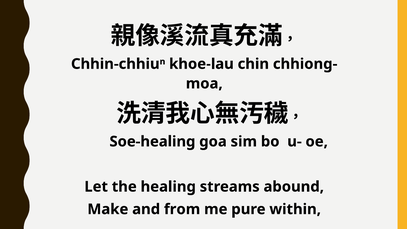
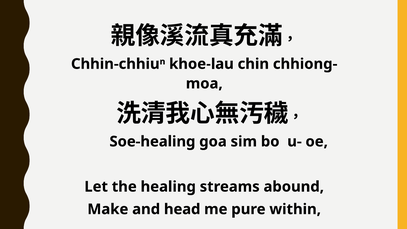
from: from -> head
